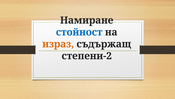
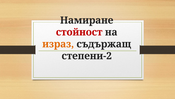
стойност colour: blue -> red
